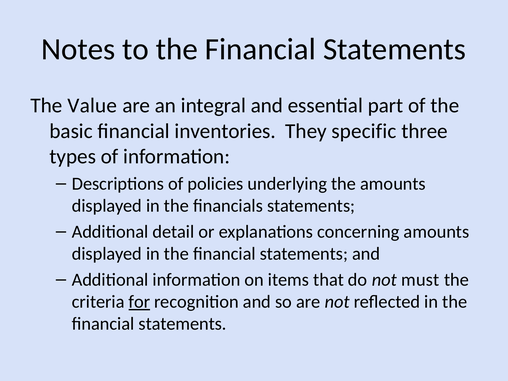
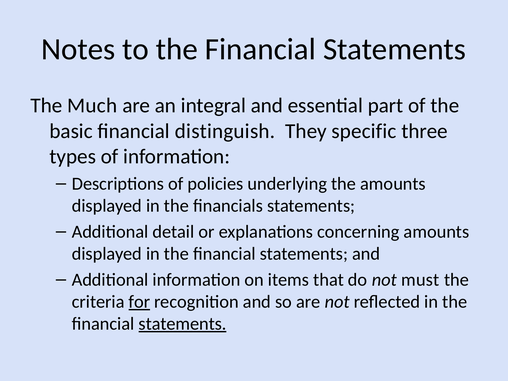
Value: Value -> Much
inventories: inventories -> distinguish
statements at (183, 324) underline: none -> present
